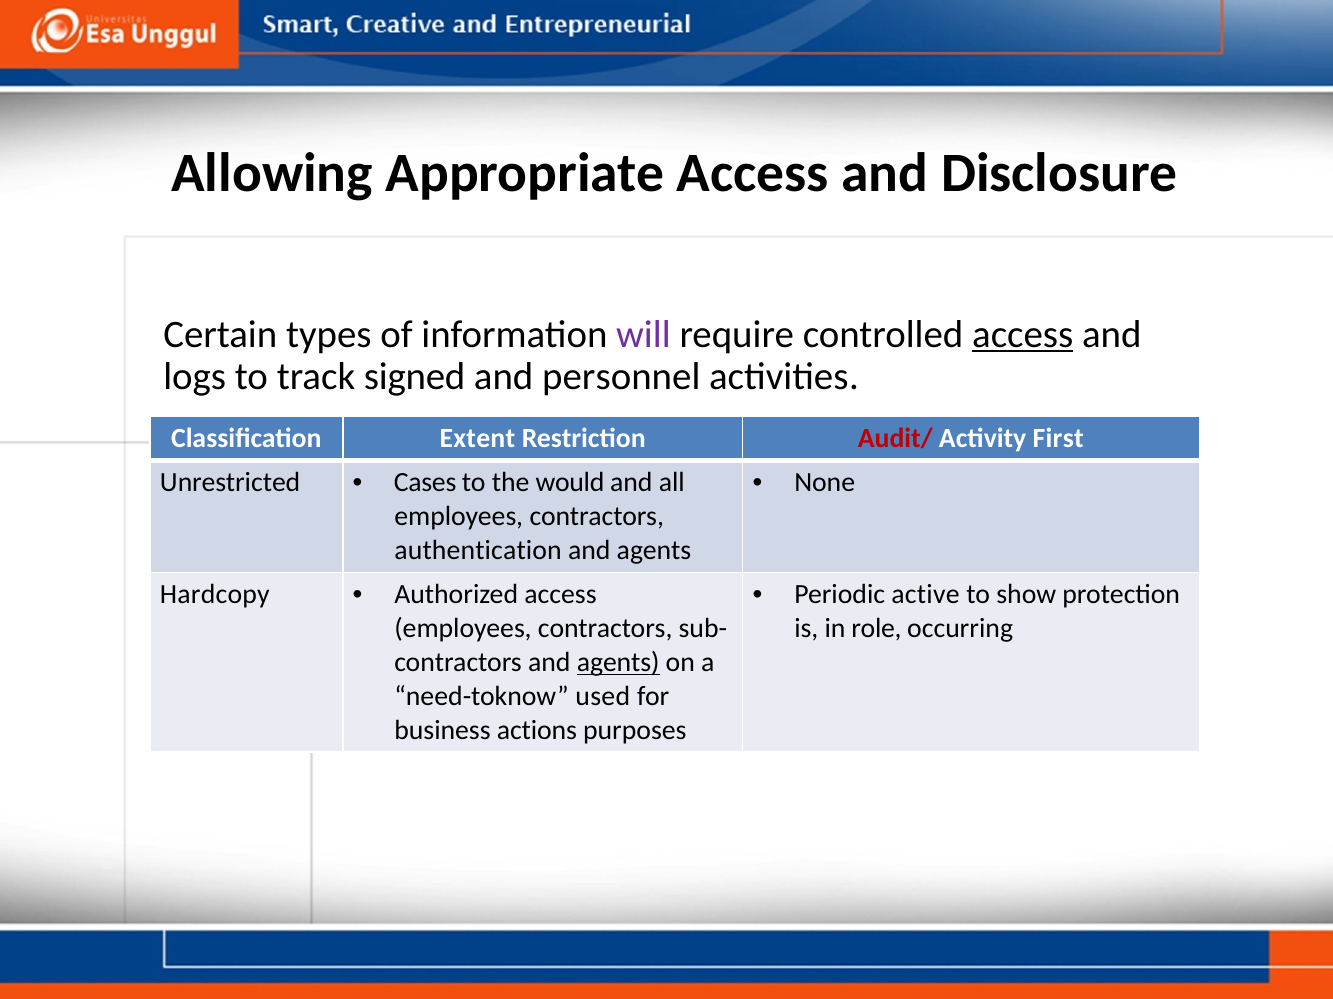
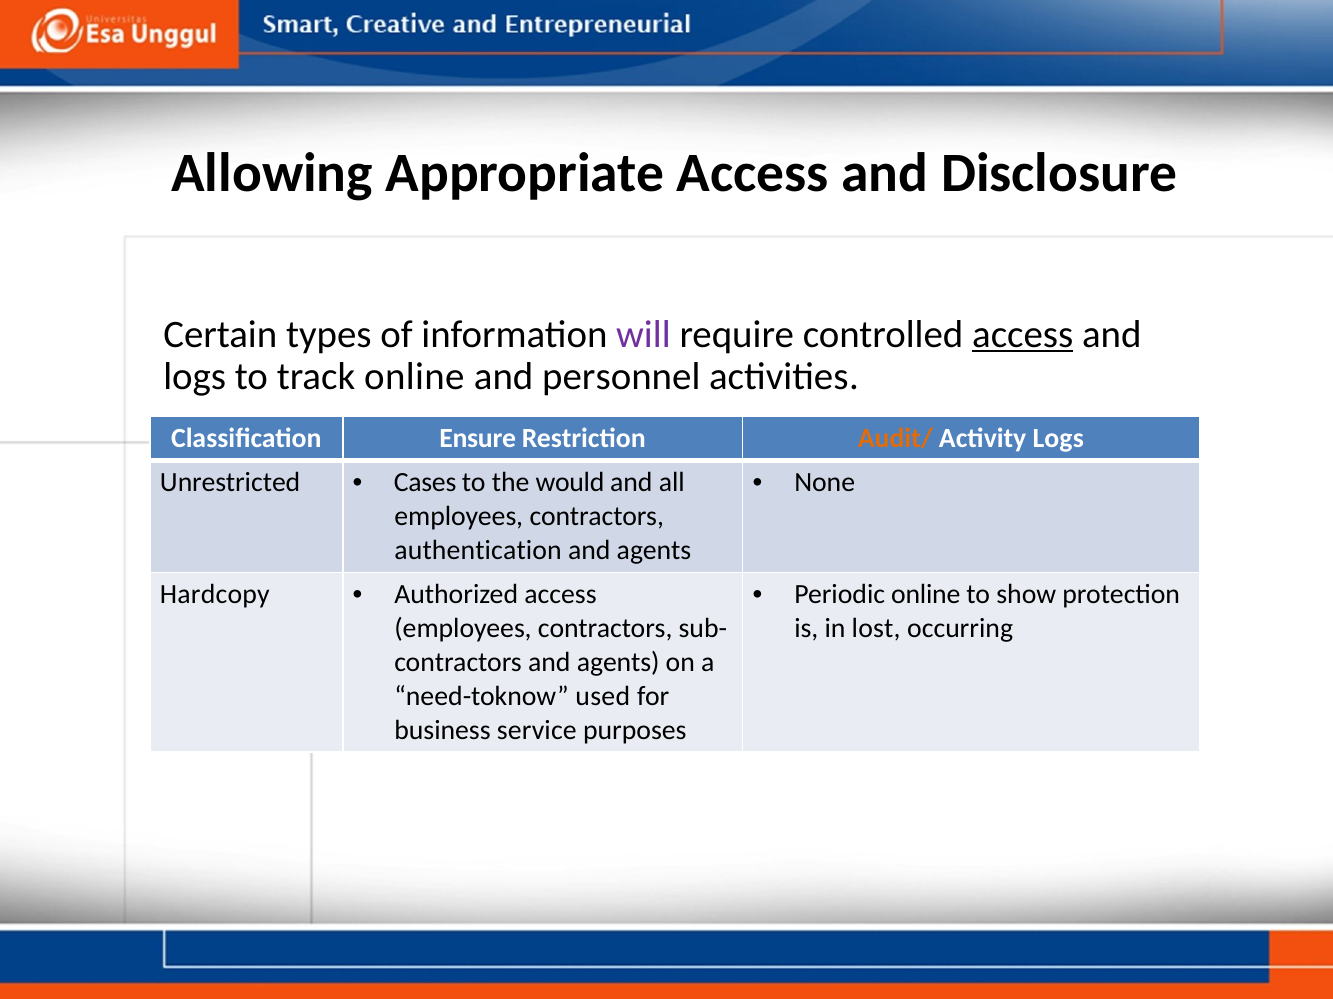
track signed: signed -> online
Extent: Extent -> Ensure
Audit/ colour: red -> orange
Activity First: First -> Logs
Periodic active: active -> online
role: role -> lost
agents at (618, 663) underline: present -> none
actions: actions -> service
